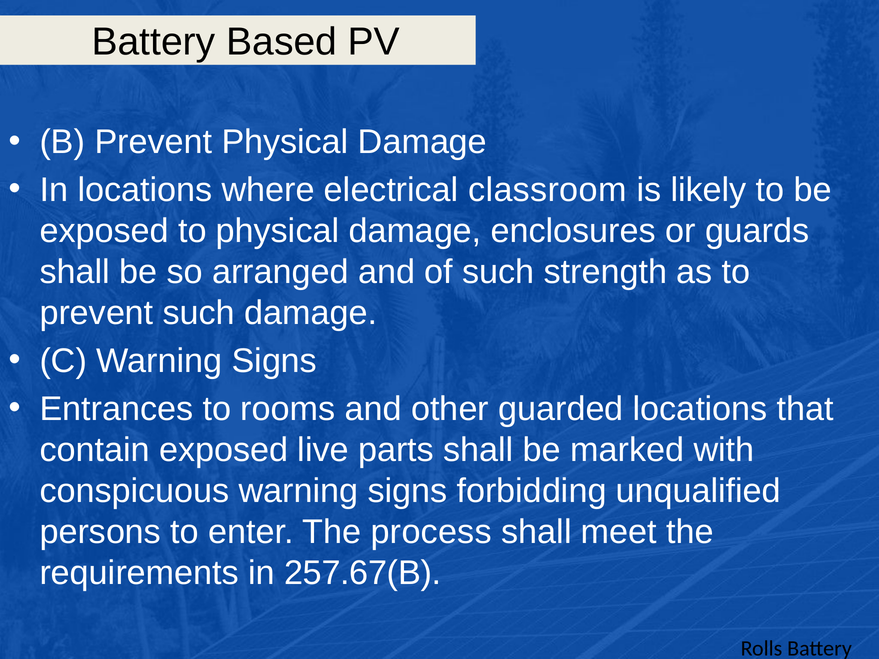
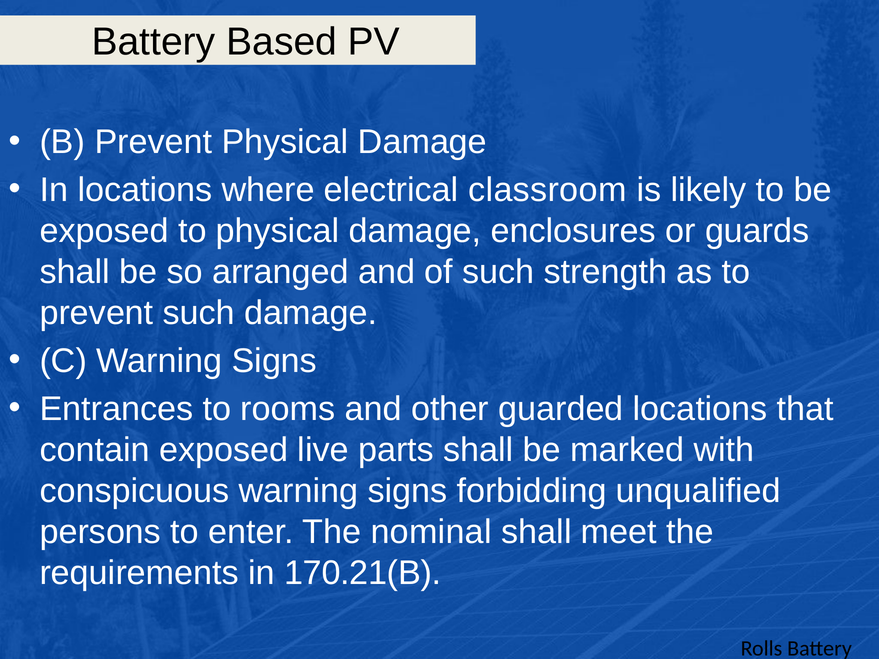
process: process -> nominal
257.67(B: 257.67(B -> 170.21(B
